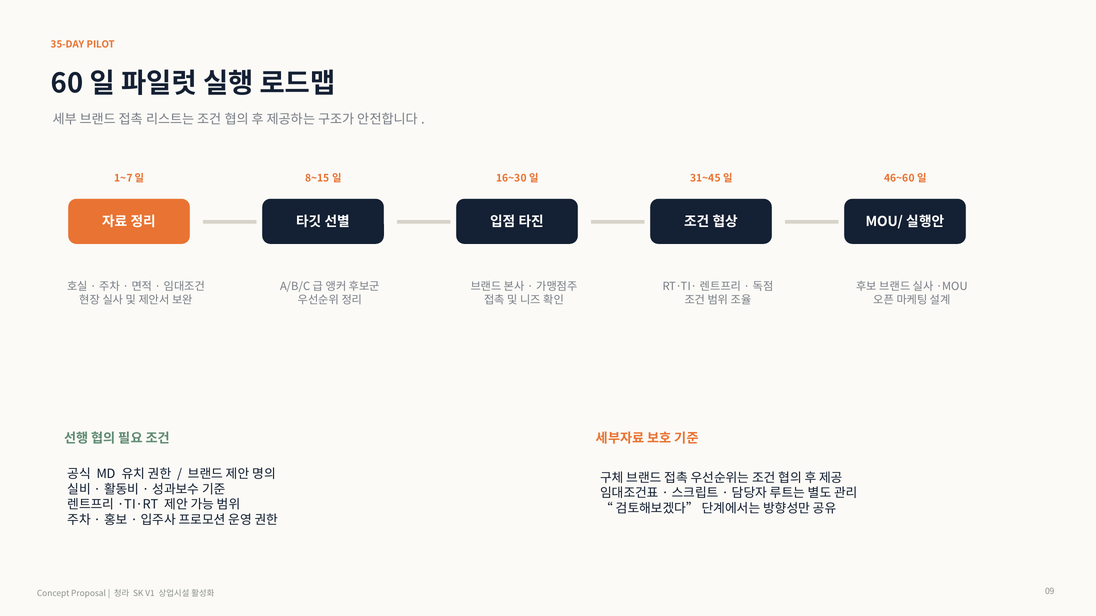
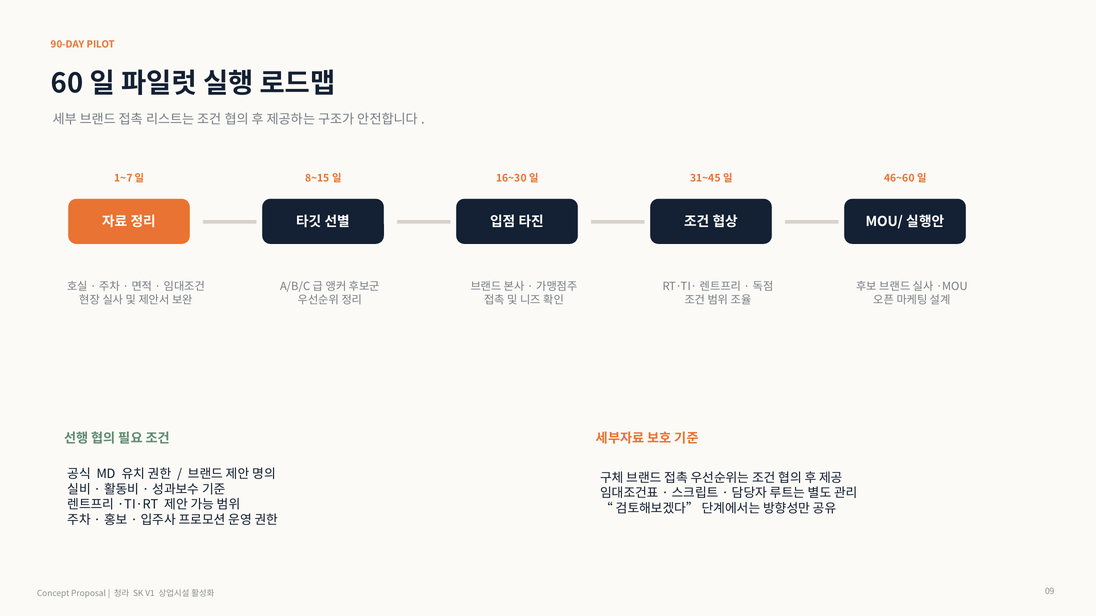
35-DAY: 35-DAY -> 90-DAY
